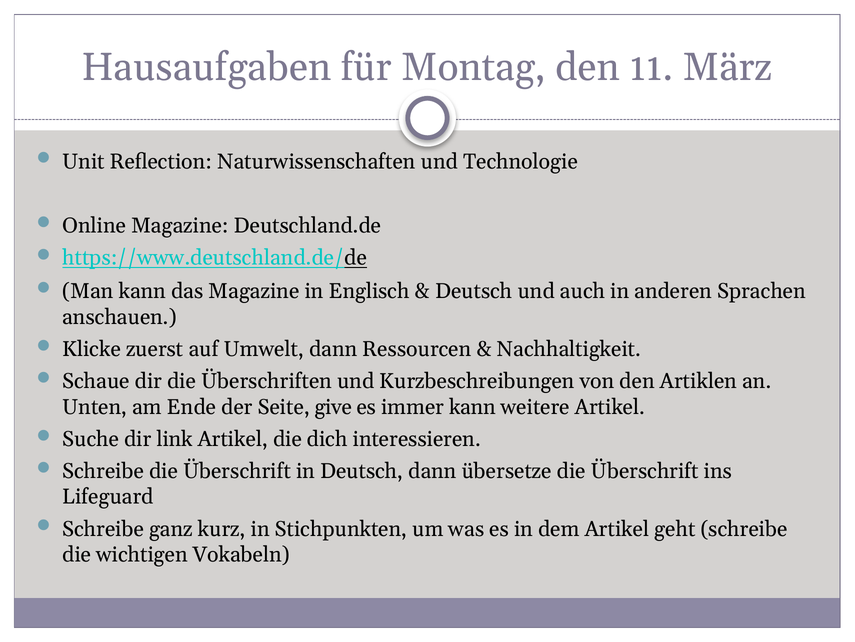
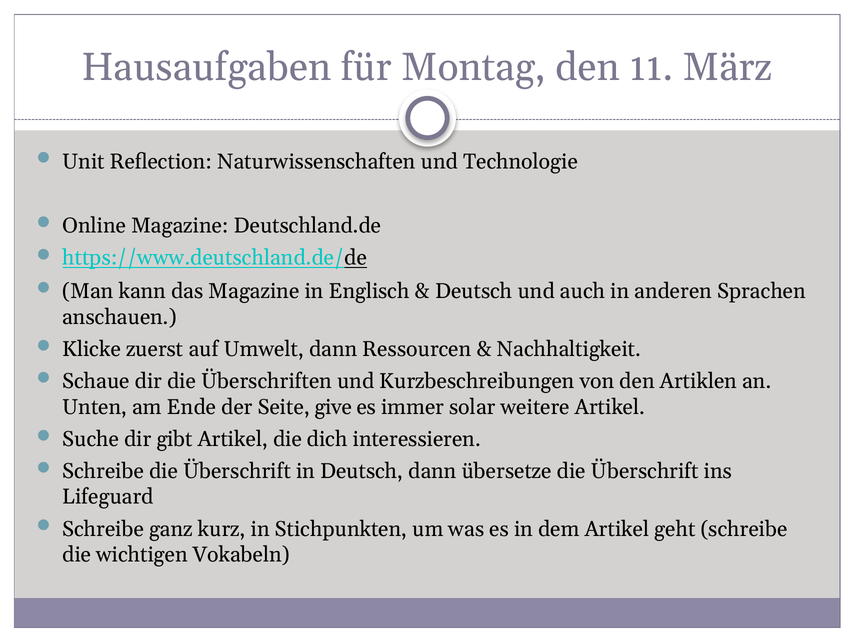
immer kann: kann -> solar
link: link -> gibt
